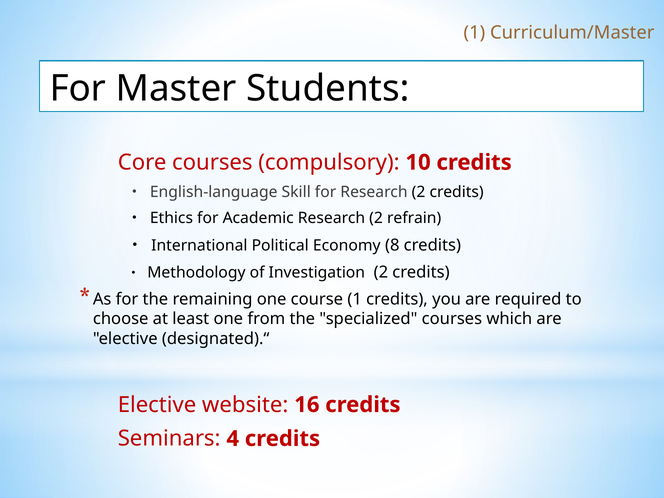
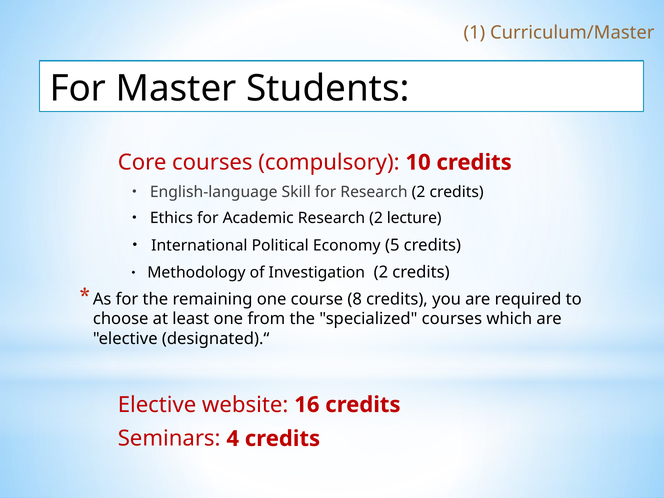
refrain: refrain -> lecture
8: 8 -> 5
course 1: 1 -> 8
